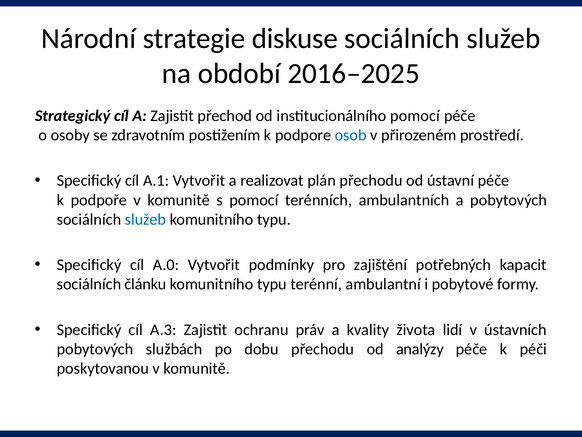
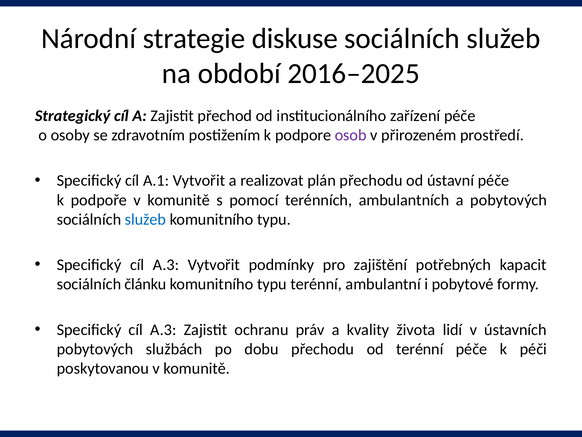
institucionálního pomocí: pomocí -> zařízení
osob colour: blue -> purple
A.0 at (166, 265): A.0 -> A.3
od analýzy: analýzy -> terénní
